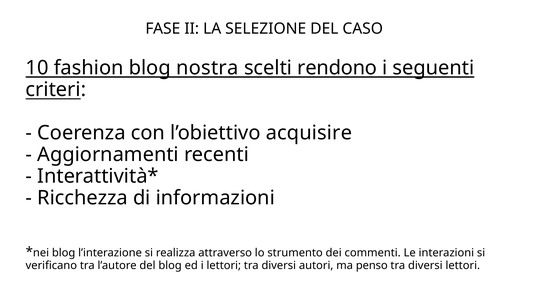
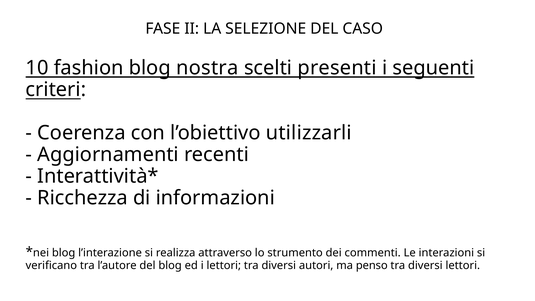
rendono: rendono -> presenti
acquisire: acquisire -> utilizzarli
